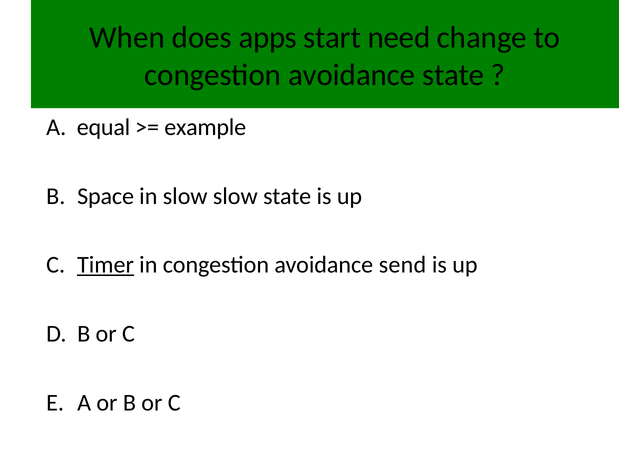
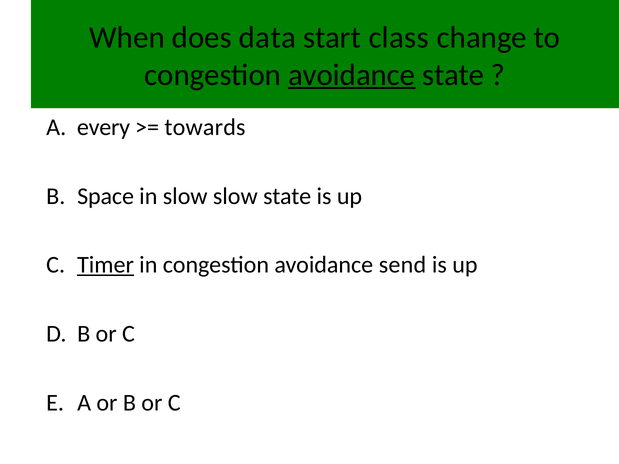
apps: apps -> data
need: need -> class
avoidance at (352, 75) underline: none -> present
equal: equal -> every
example: example -> towards
